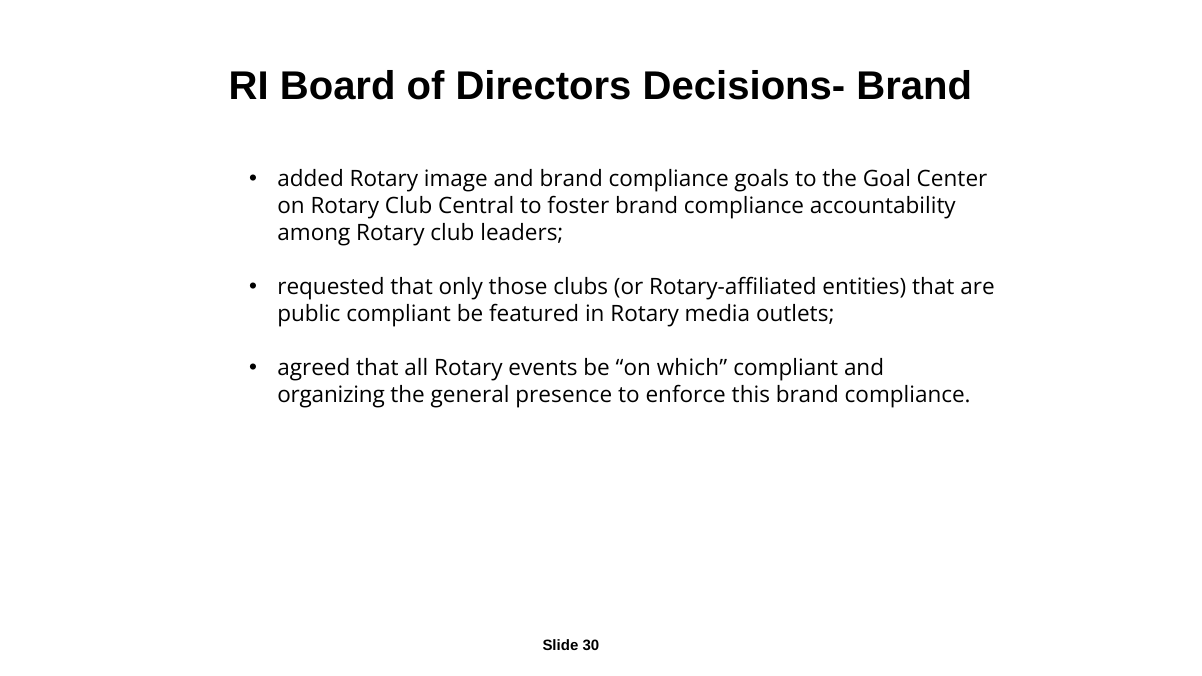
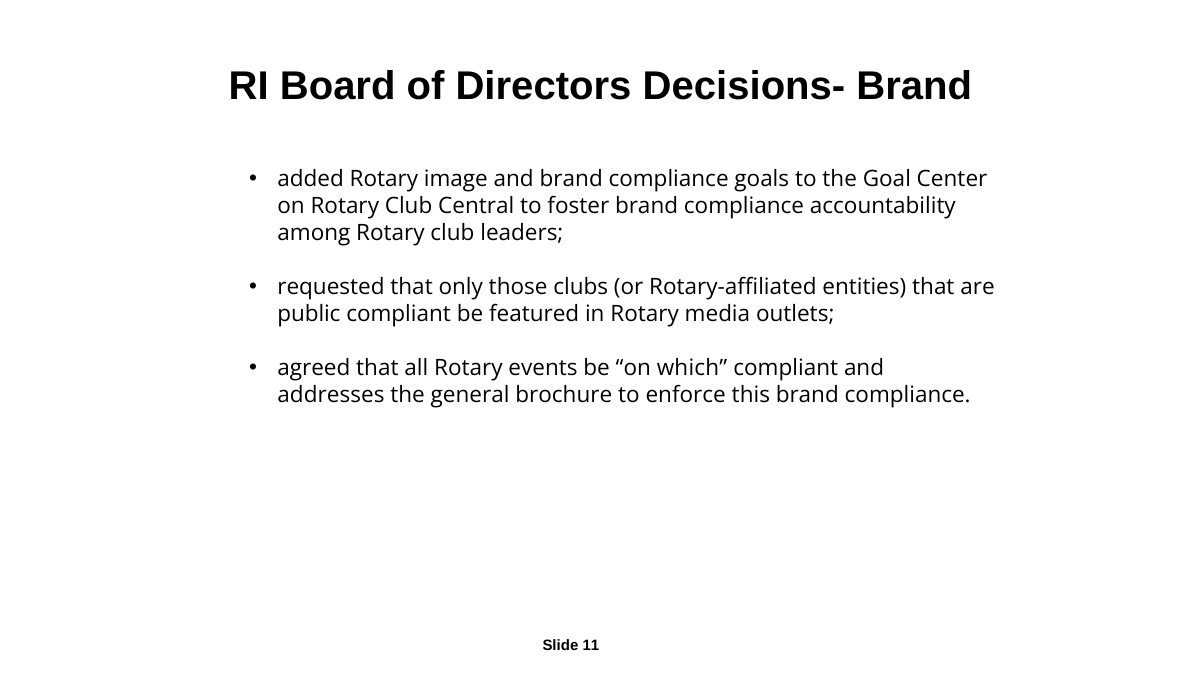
organizing: organizing -> addresses
presence: presence -> brochure
30: 30 -> 11
